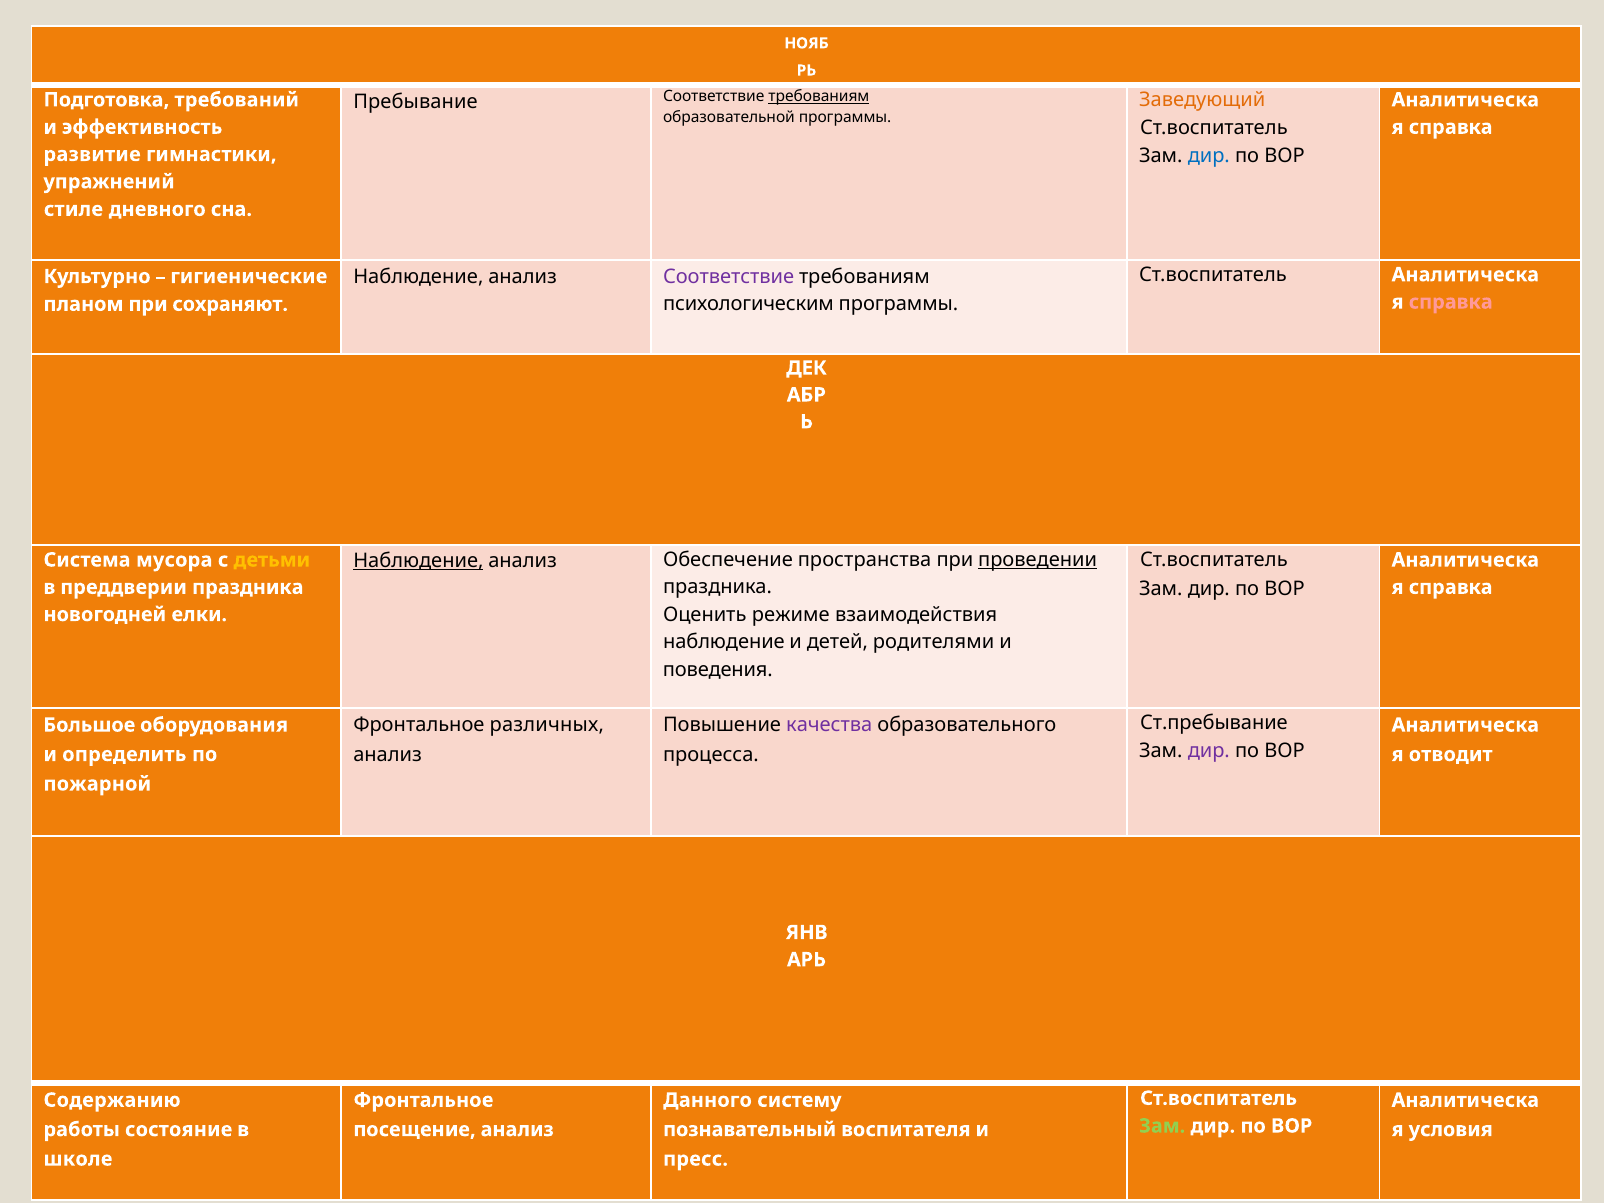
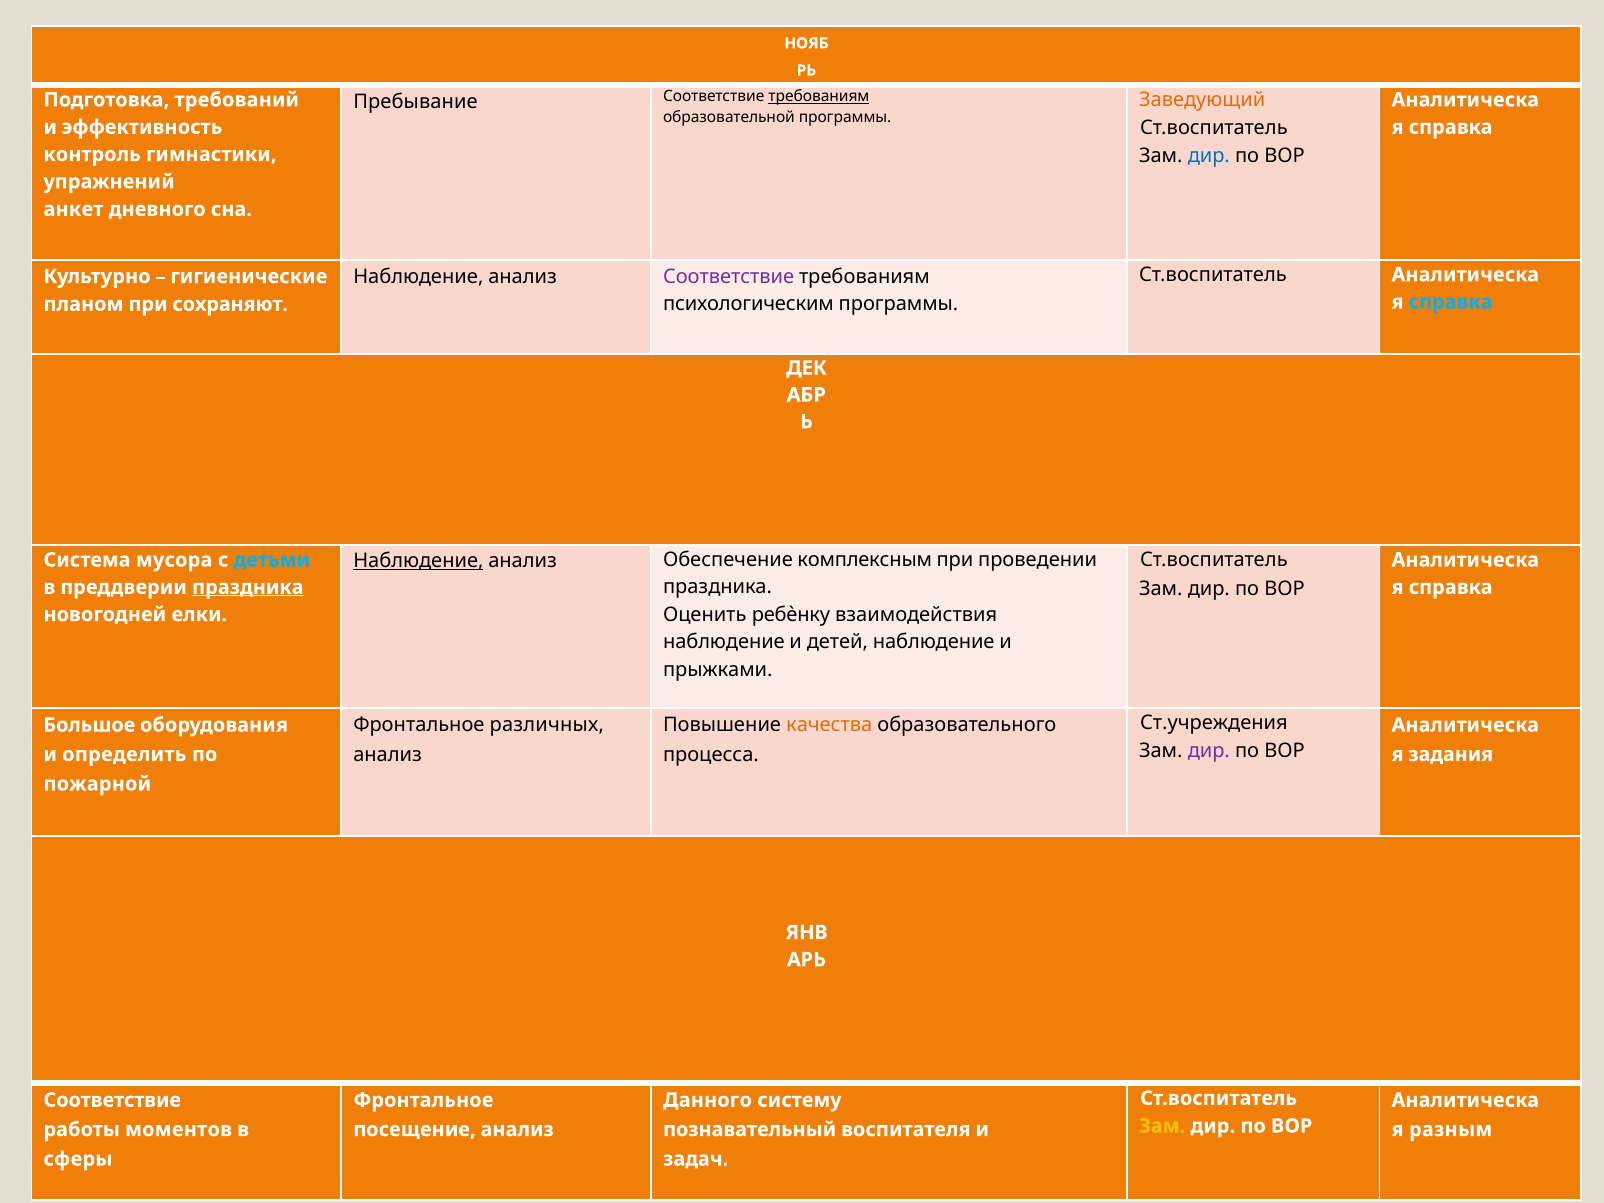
развитие: развитие -> контроль
стиле: стиле -> анкет
справка at (1451, 302) colour: pink -> light blue
пространства: пространства -> комплексным
проведении underline: present -> none
детьми colour: yellow -> light blue
праздника at (248, 587) underline: none -> present
режиме: режиме -> ребѐнку
детей родителями: родителями -> наблюдение
поведения: поведения -> прыжками
Ст.пребывание: Ст.пребывание -> Ст.учреждения
качества colour: purple -> orange
отводит: отводит -> задания
Содержанию at (112, 1100): Содержанию -> Соответствие
Зам at (1162, 1126) colour: light green -> yellow
состояние: состояние -> моментов
условия: условия -> разным
школе: школе -> сферы
пресс: пресс -> задач
